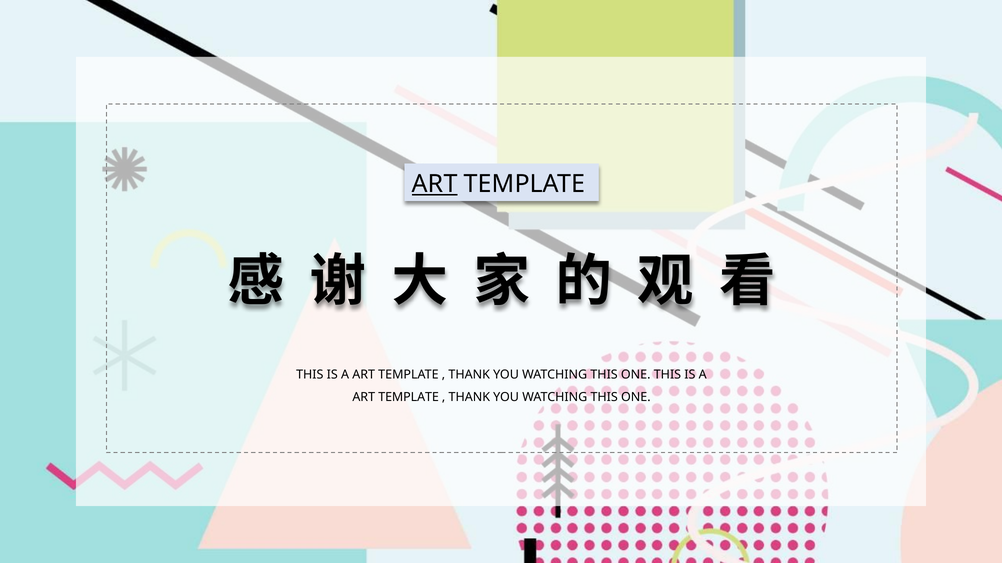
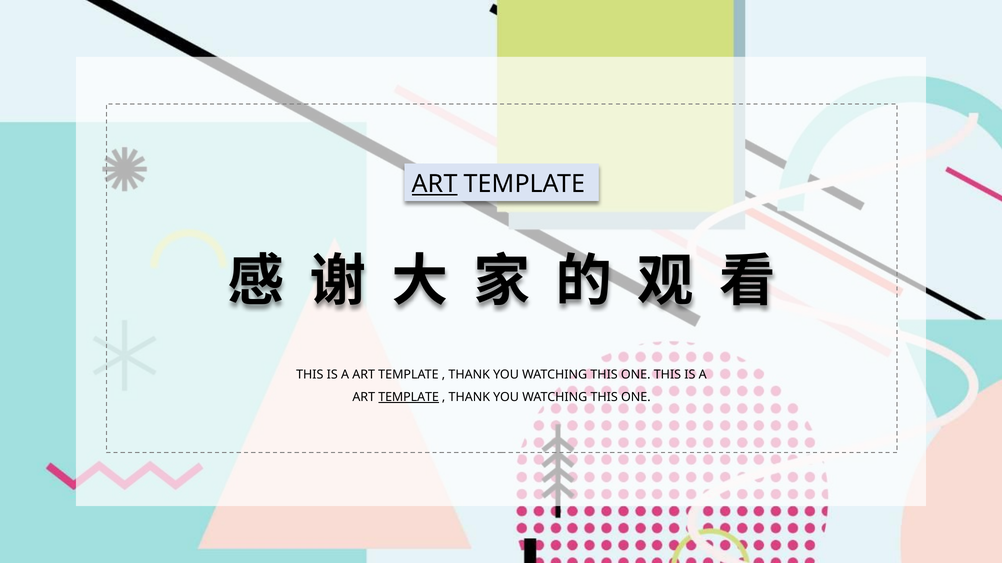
TEMPLATE at (409, 398) underline: none -> present
